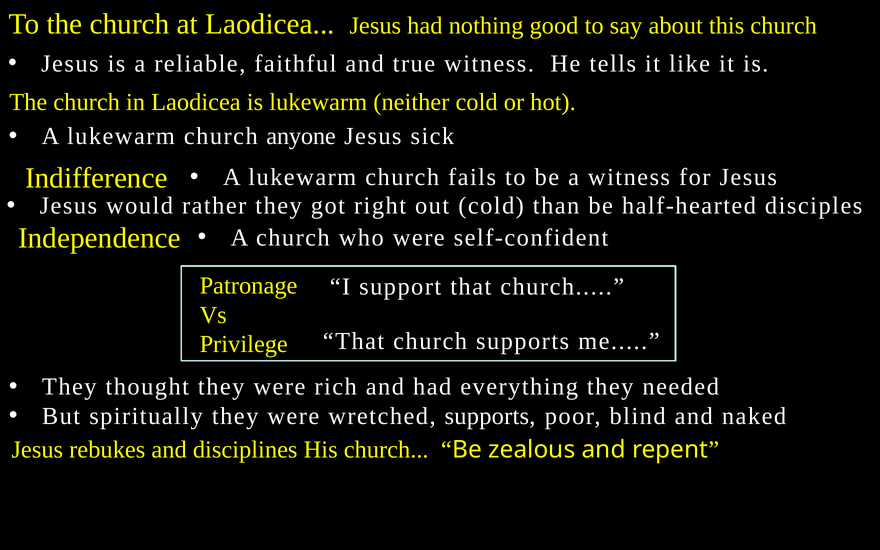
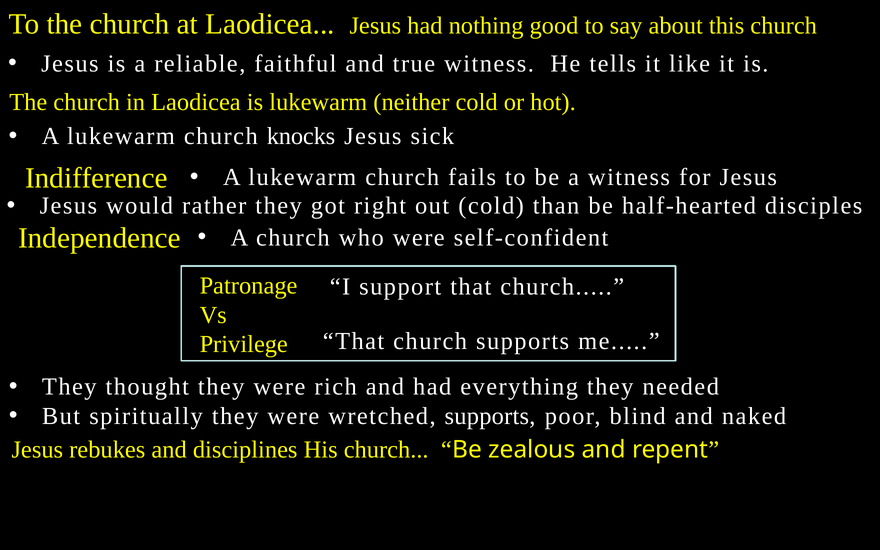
anyone: anyone -> knocks
